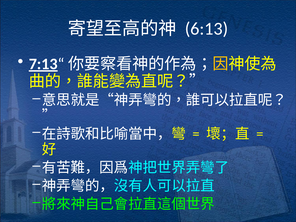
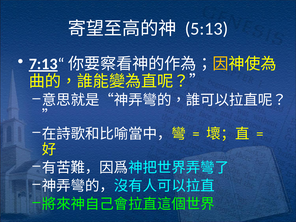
6:13: 6:13 -> 5:13
